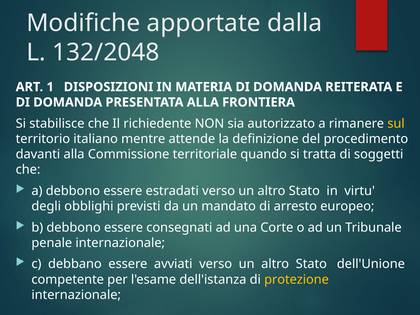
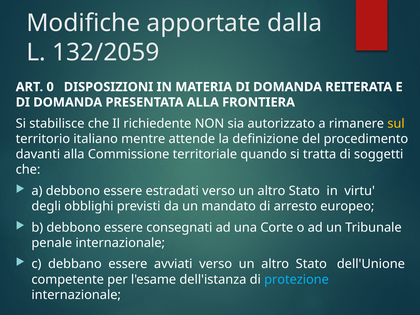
132/2048: 132/2048 -> 132/2059
1: 1 -> 0
protezione colour: yellow -> light blue
